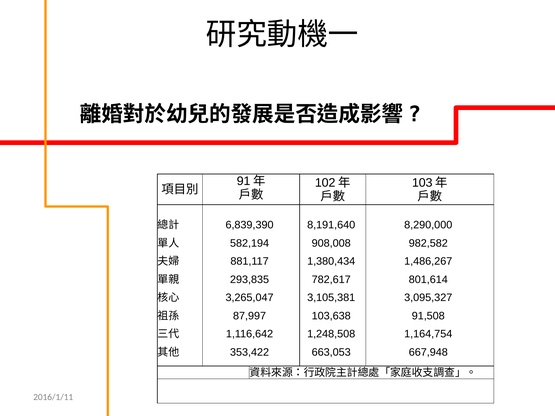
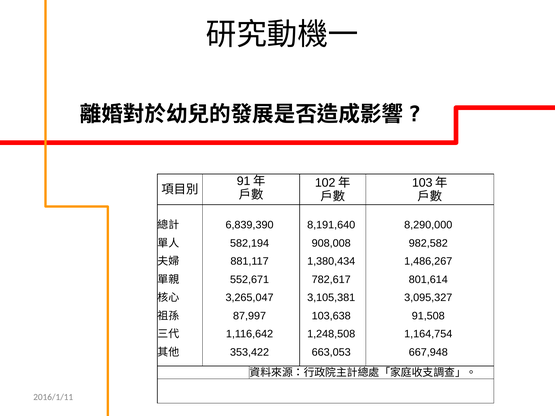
293,835: 293,835 -> 552,671
